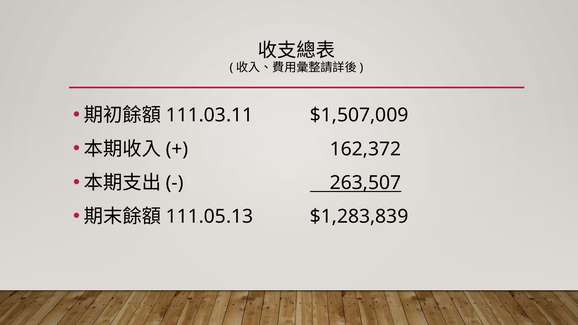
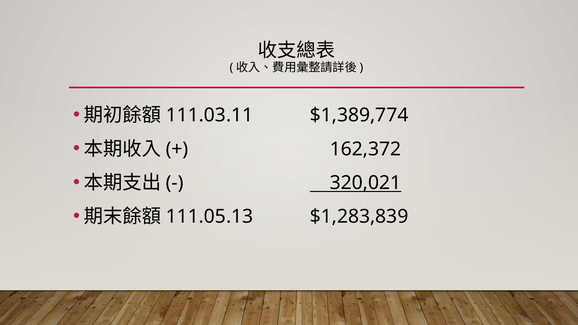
$1,507,009: $1,507,009 -> $1,389,774
263,507: 263,507 -> 320,021
